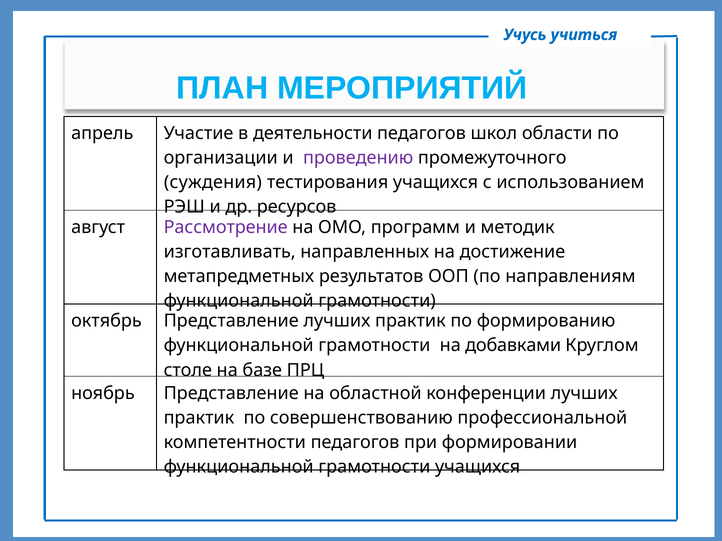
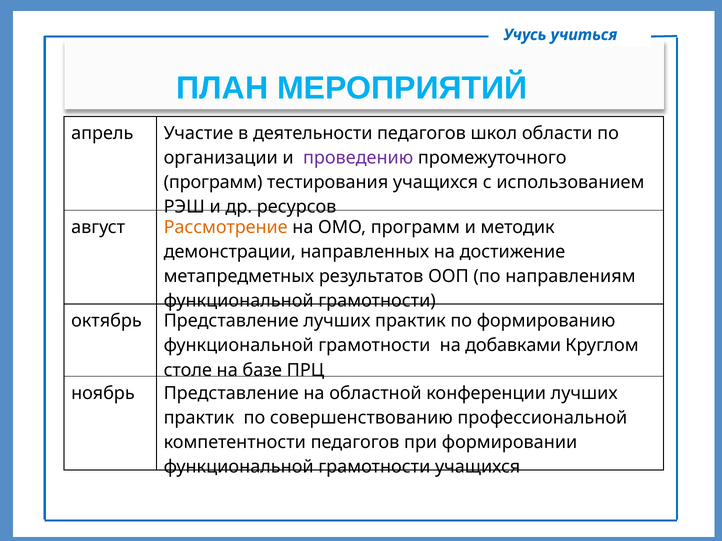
суждения at (213, 183): суждения -> программ
Рассмотрение colour: purple -> orange
изготавливать: изготавливать -> демонстрации
